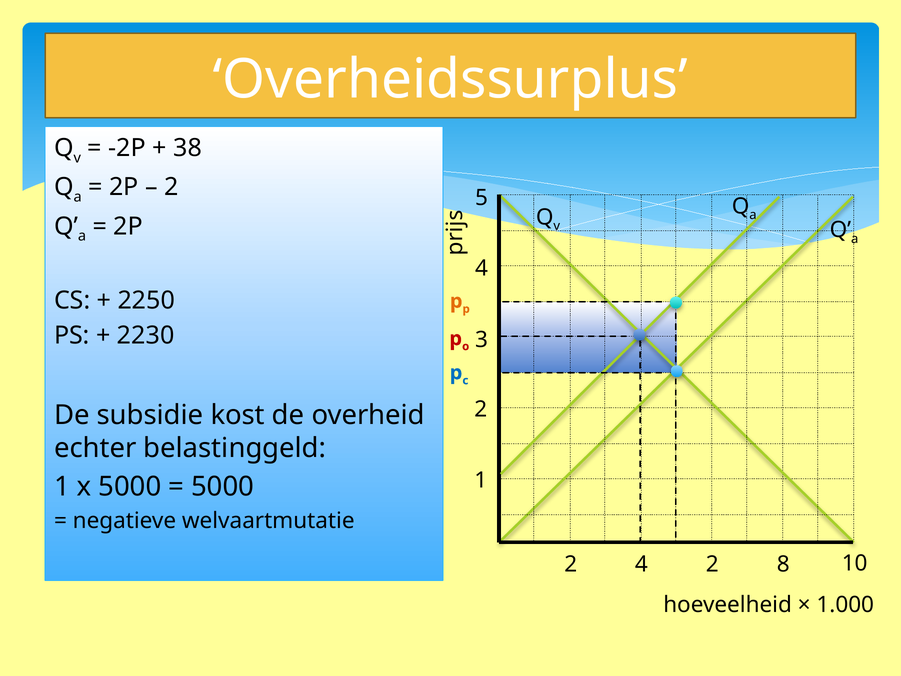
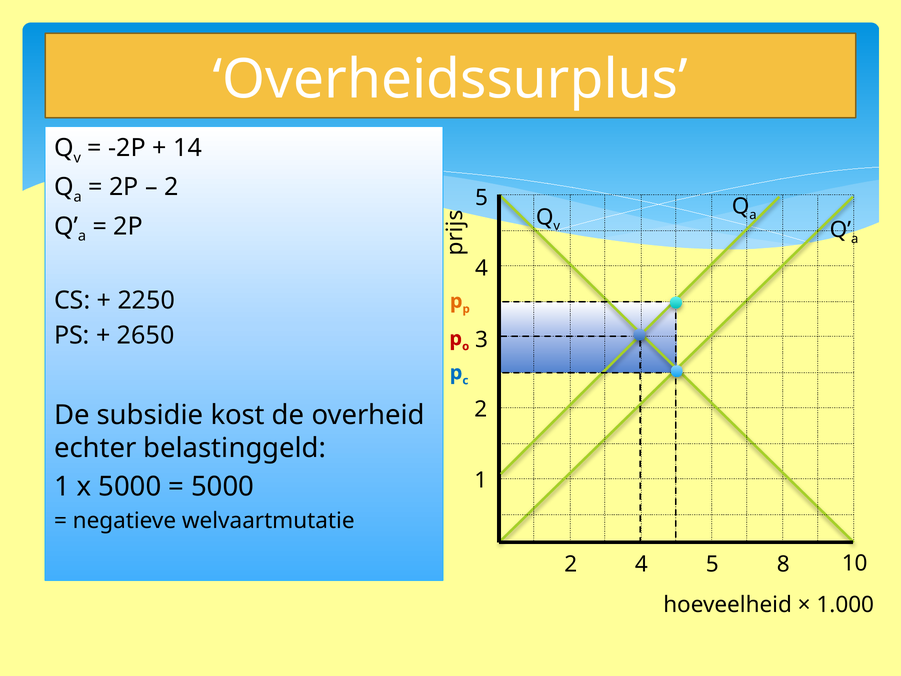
38: 38 -> 14
2230: 2230 -> 2650
2 4 2: 2 -> 5
